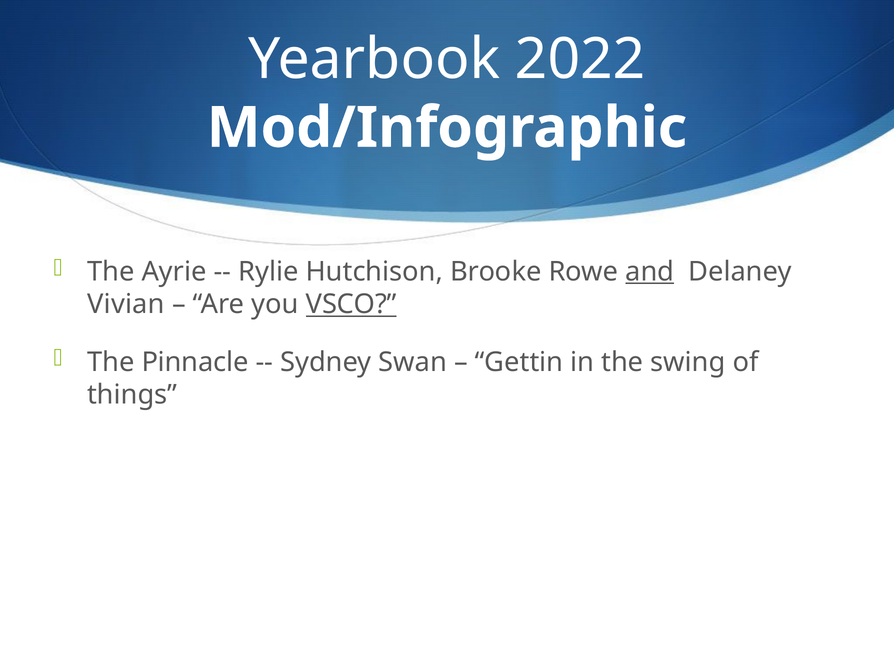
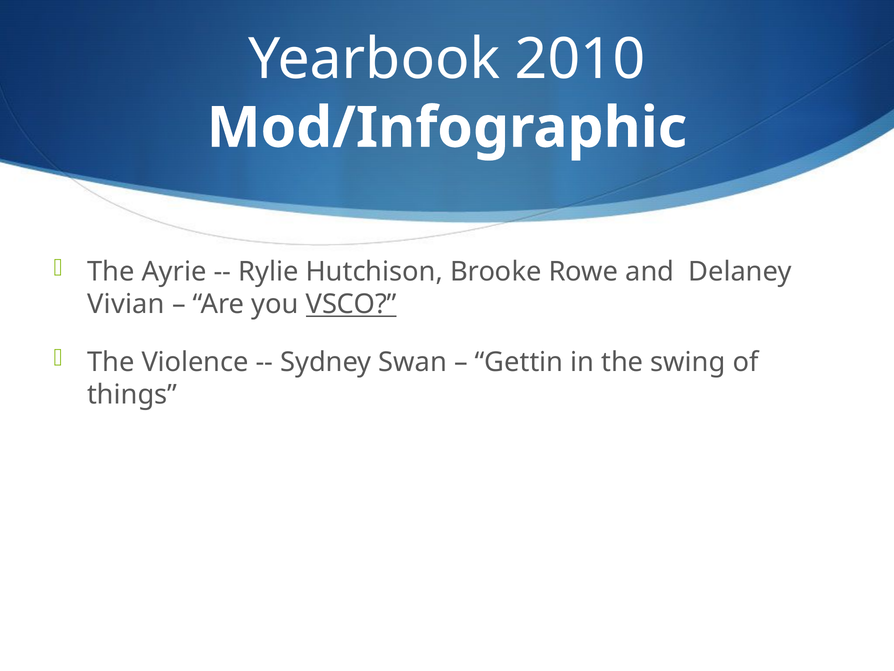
2022: 2022 -> 2010
and underline: present -> none
Pinnacle: Pinnacle -> Violence
